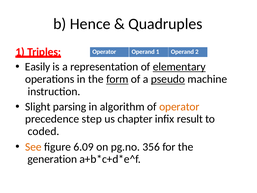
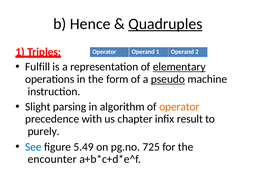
Quadruples underline: none -> present
Easily: Easily -> Fulfill
form underline: present -> none
step: step -> with
coded: coded -> purely
See colour: orange -> blue
6.09: 6.09 -> 5.49
356: 356 -> 725
generation: generation -> encounter
